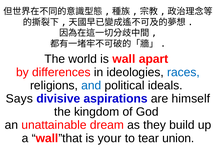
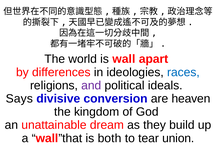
and colour: blue -> purple
aspirations: aspirations -> conversion
himself: himself -> heaven
your: your -> both
